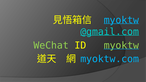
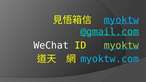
WeChat colour: light green -> white
